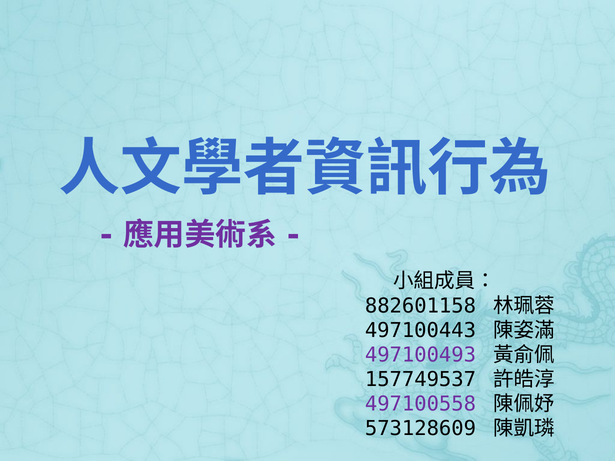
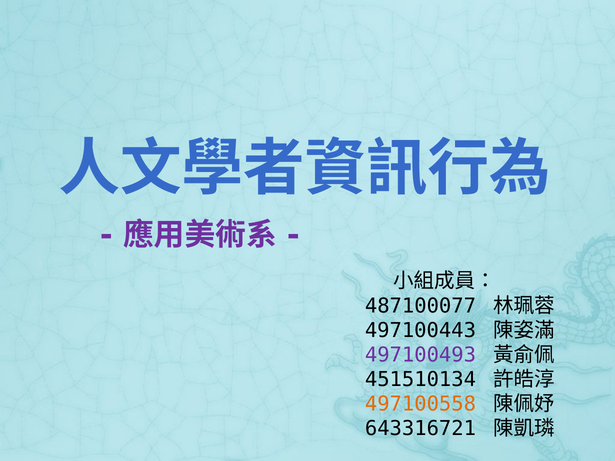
882601158: 882601158 -> 487100077
157749537: 157749537 -> 451510134
497100558 colour: purple -> orange
573128609: 573128609 -> 643316721
